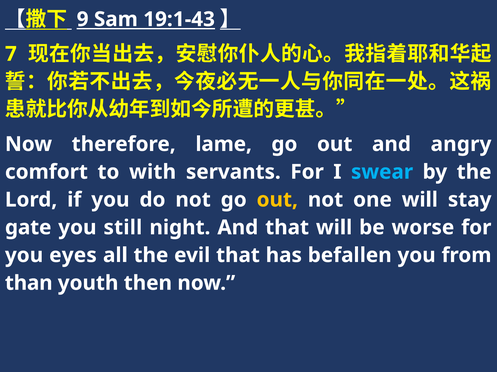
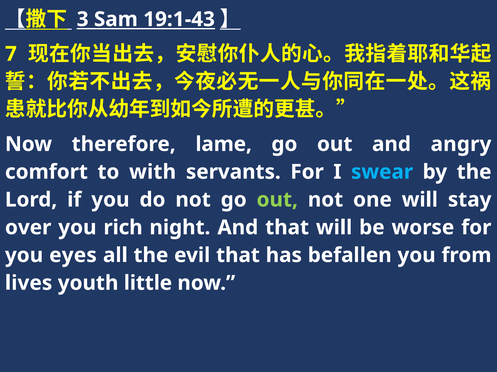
9: 9 -> 3
out at (277, 200) colour: yellow -> light green
gate: gate -> over
still: still -> rich
than: than -> lives
then: then -> little
